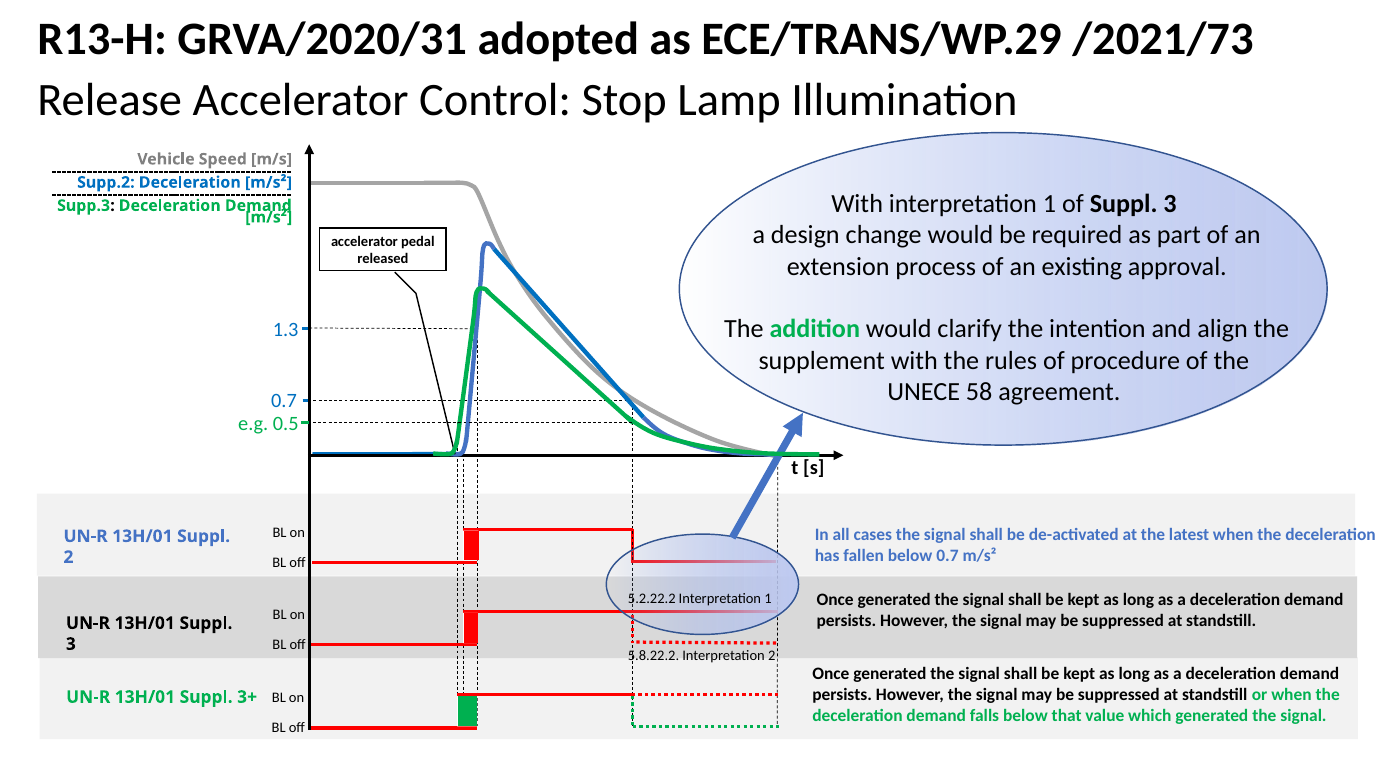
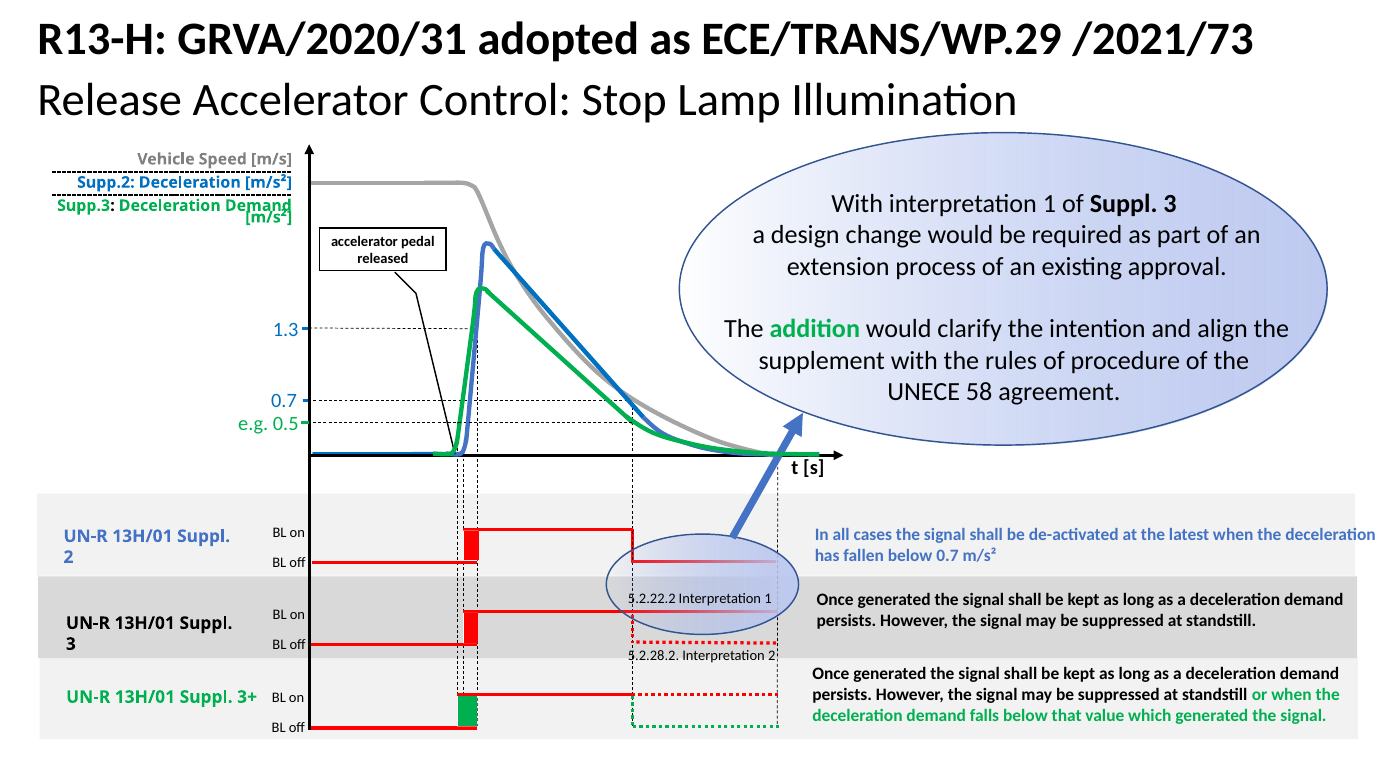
5.8.22.2: 5.8.22.2 -> 5.2.28.2
